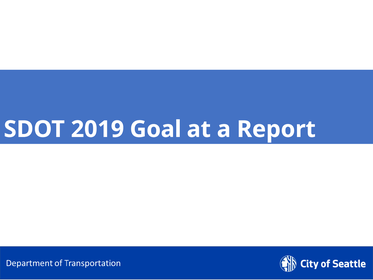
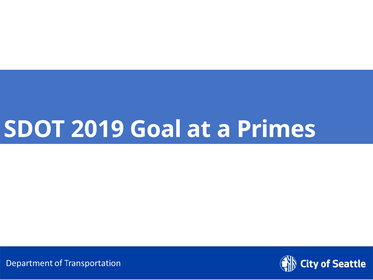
Report: Report -> Primes
